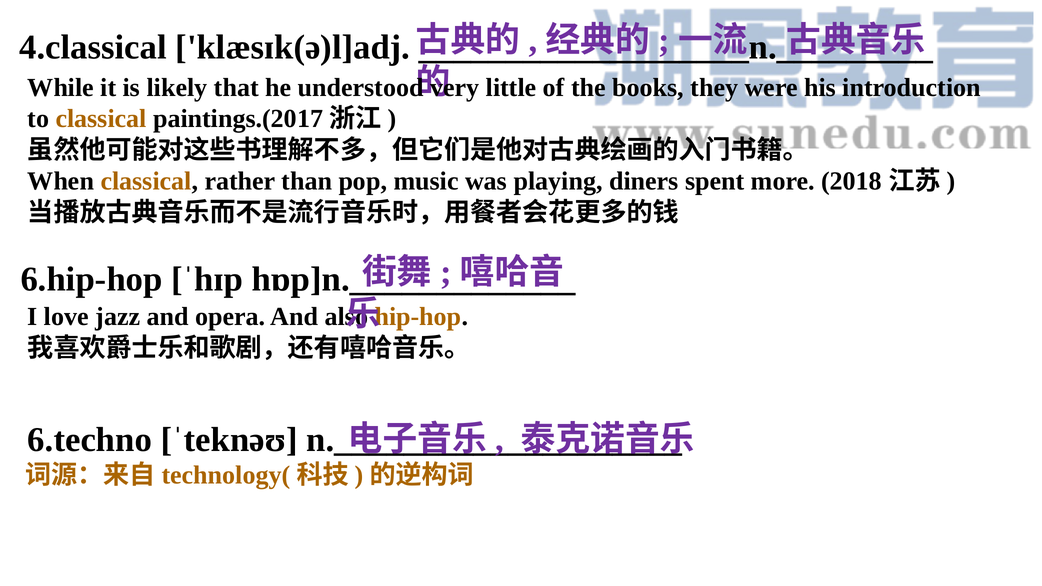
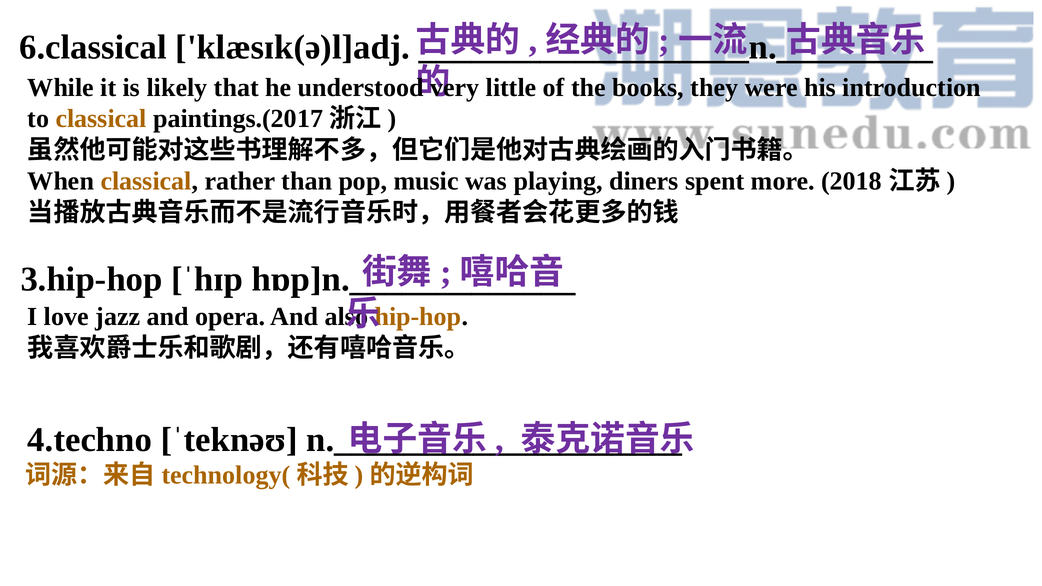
4.classical: 4.classical -> 6.classical
6.hip-hop: 6.hip-hop -> 3.hip-hop
6.techno: 6.techno -> 4.techno
